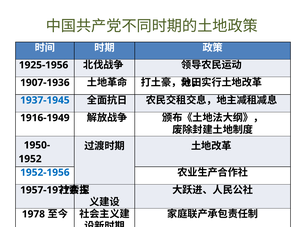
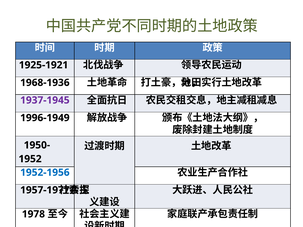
1925-1956: 1925-1956 -> 1925-1921
1907-1936: 1907-1936 -> 1968-1936
1937-1945 colour: blue -> purple
1916-1949: 1916-1949 -> 1996-1949
